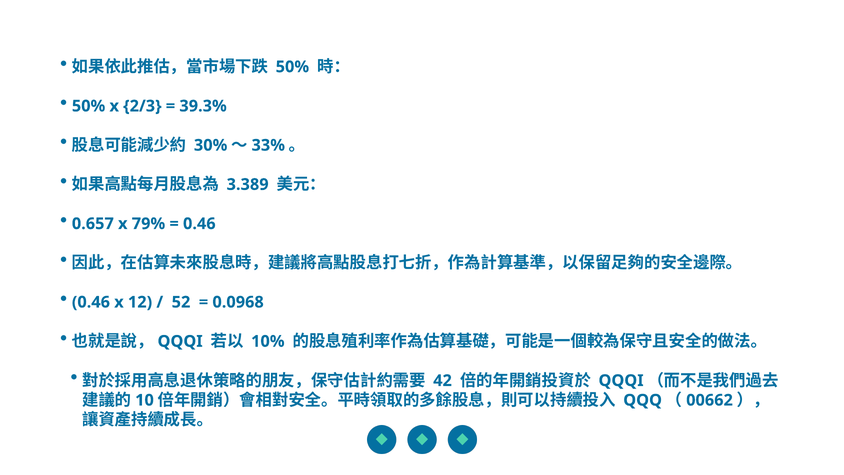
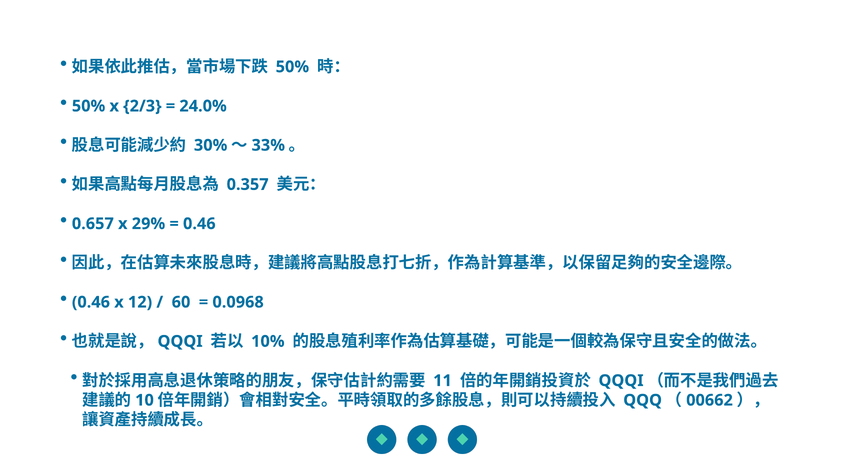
39.3%: 39.3% -> 24.0%
3.389: 3.389 -> 0.357
79%: 79% -> 29%
52: 52 -> 60
42: 42 -> 11
